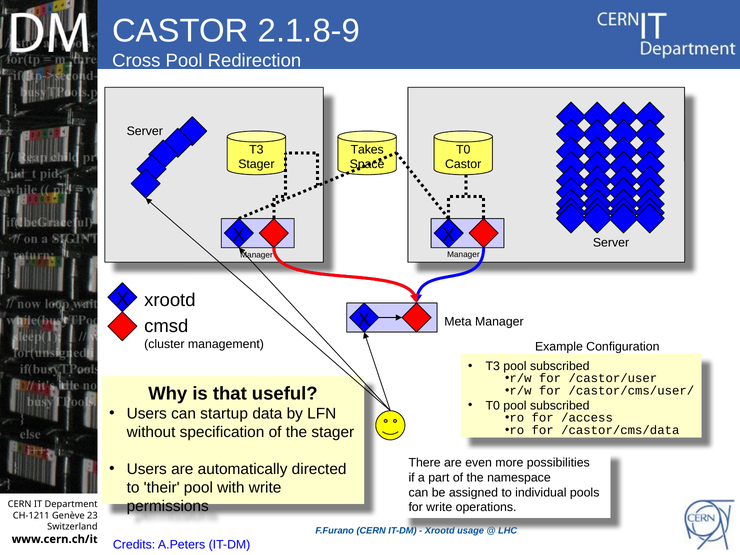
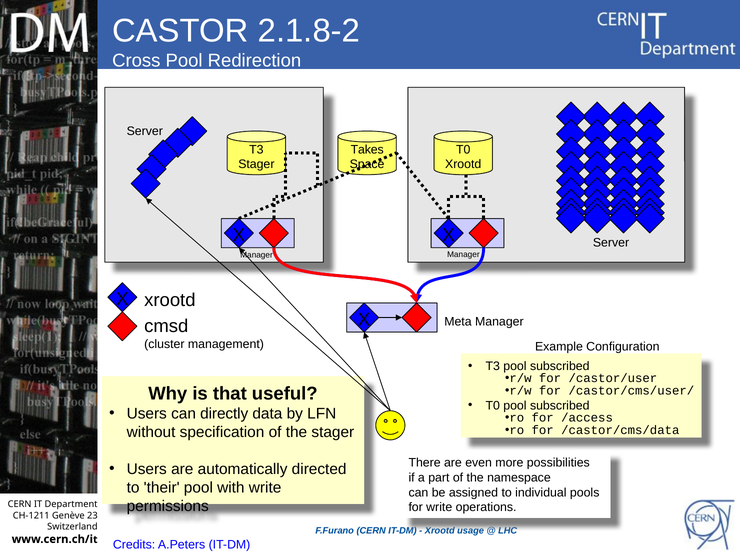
2.1.8-9: 2.1.8-9 -> 2.1.8-2
Castor at (463, 164): Castor -> Xrootd
startup: startup -> directly
